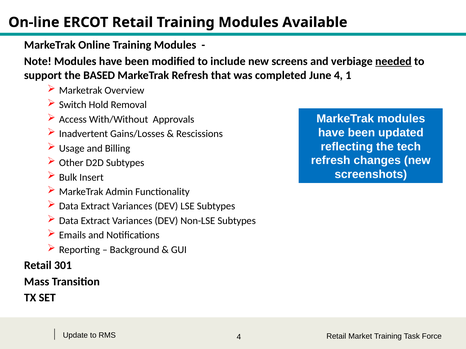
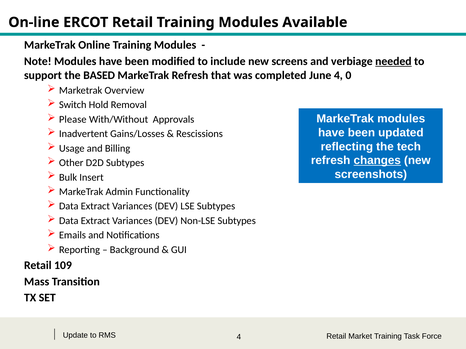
1: 1 -> 0
Access: Access -> Please
changes underline: none -> present
301: 301 -> 109
